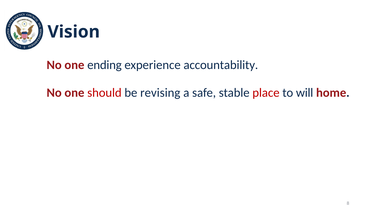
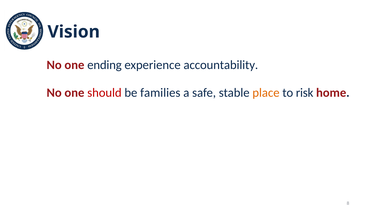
revising: revising -> families
place colour: red -> orange
will: will -> risk
